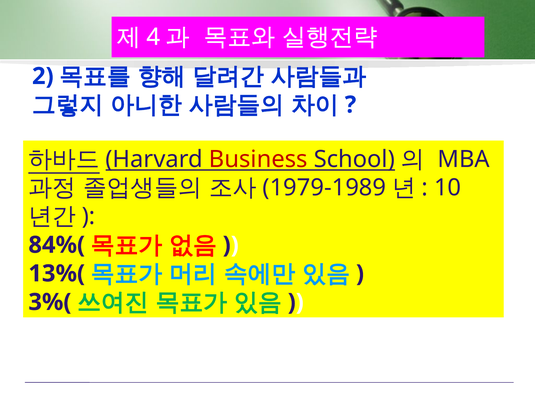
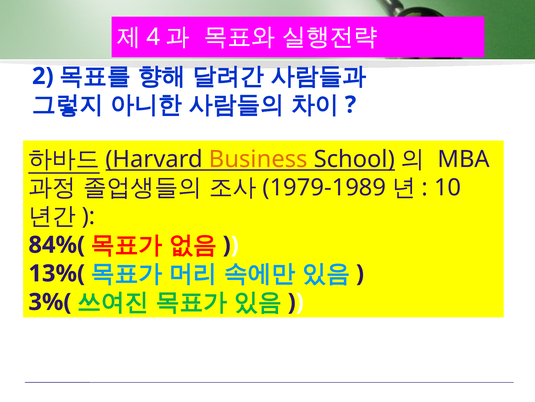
Business colour: red -> orange
